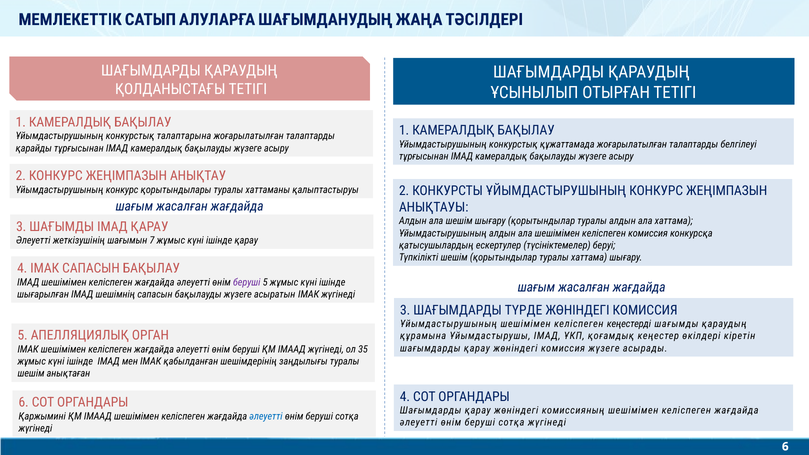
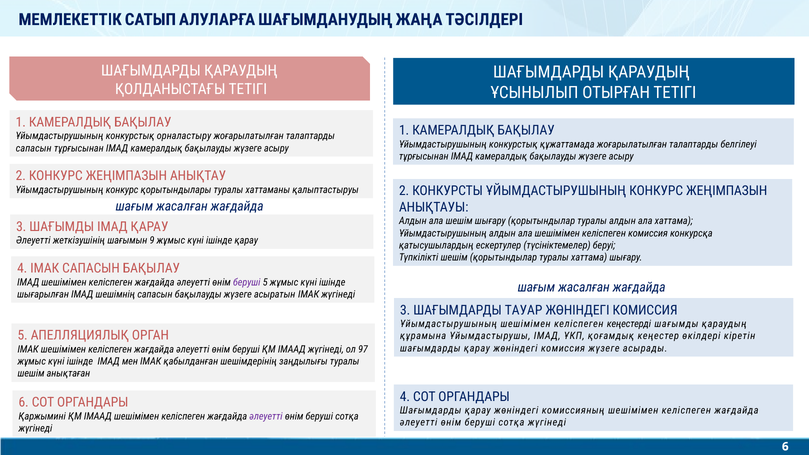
талаптарына: талаптарына -> орналастыру
қарайды at (34, 148): қарайды -> сапасын
7: 7 -> 9
ТҮРДЕ: ТҮРДЕ -> ТАУАР
35: 35 -> 97
әлеуетті at (266, 417) colour: blue -> purple
